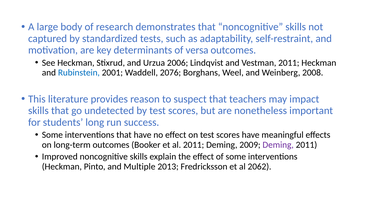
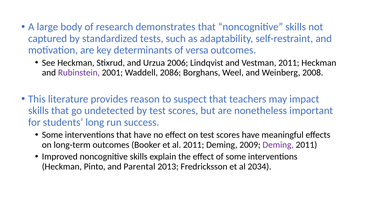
Rubinstein colour: blue -> purple
2076: 2076 -> 2086
Multiple: Multiple -> Parental
2062: 2062 -> 2034
